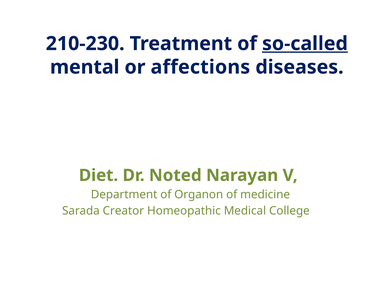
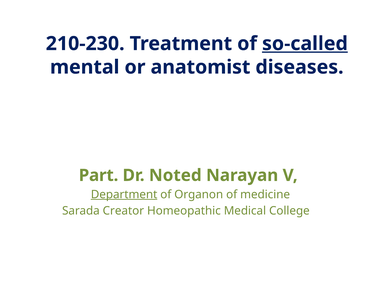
affections: affections -> anatomist
Diet: Diet -> Part
Department underline: none -> present
